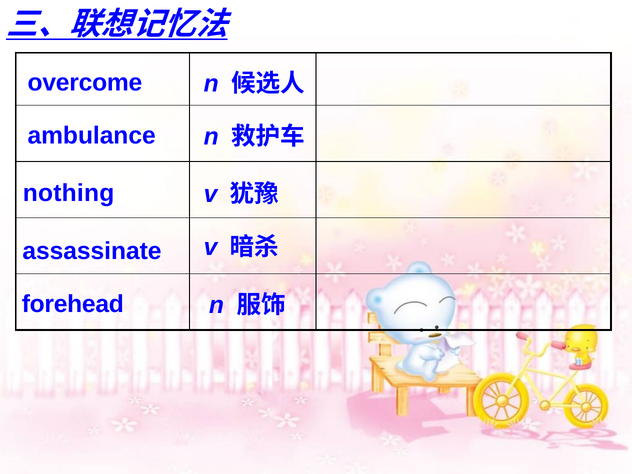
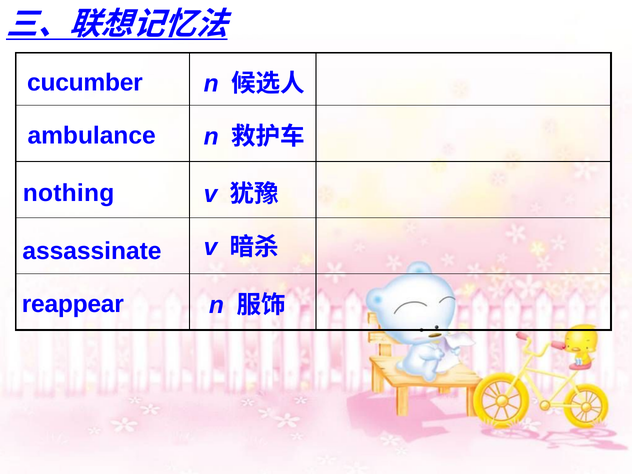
overcome: overcome -> cucumber
forehead: forehead -> reappear
